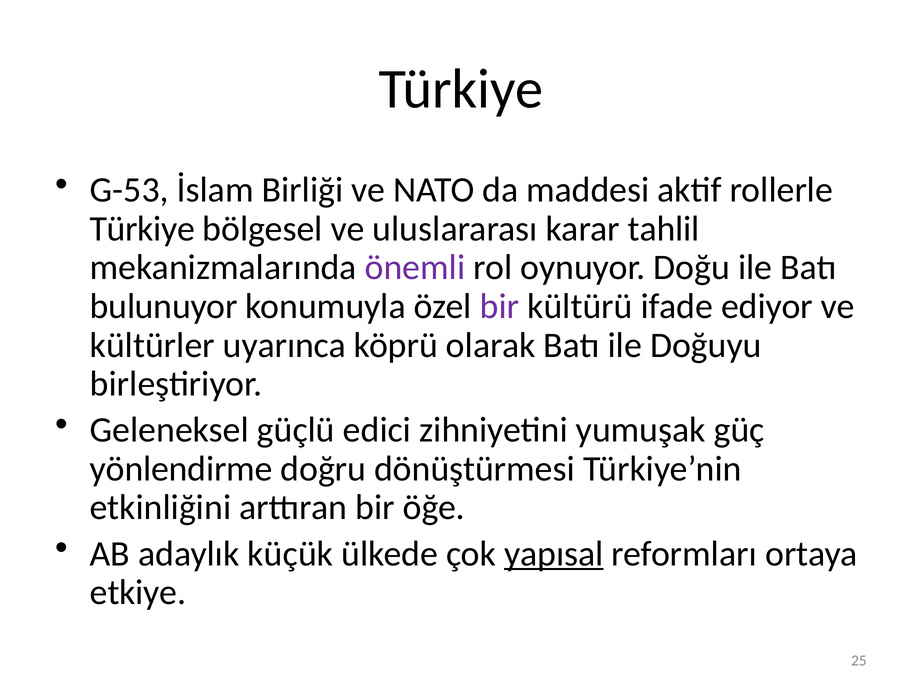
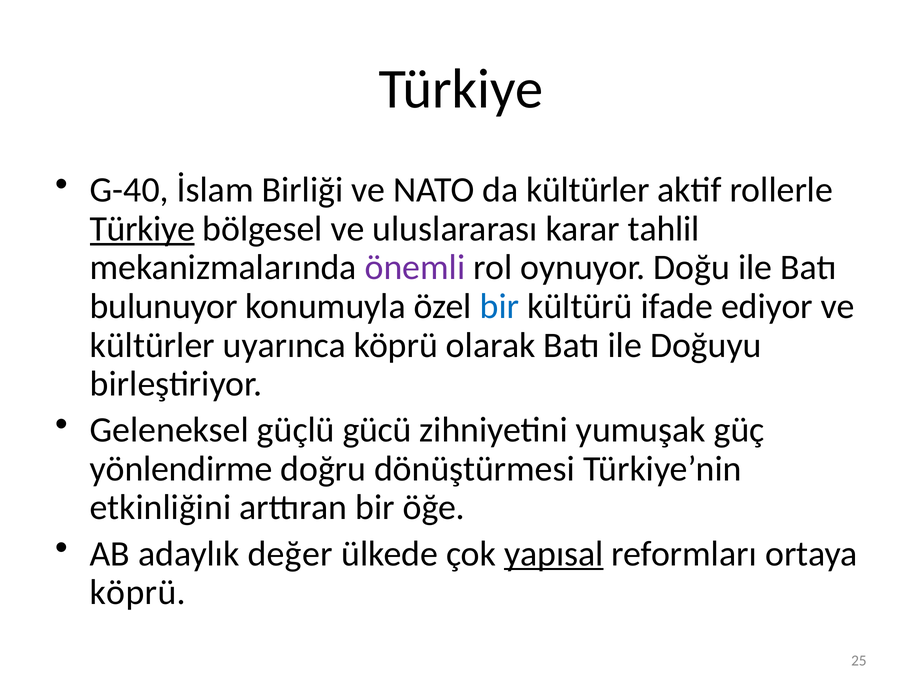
G-53: G-53 -> G-40
da maddesi: maddesi -> kültürler
Türkiye at (142, 229) underline: none -> present
bir at (499, 306) colour: purple -> blue
edici: edici -> gücü
küçük: küçük -> değer
etkiye at (138, 592): etkiye -> köprü
